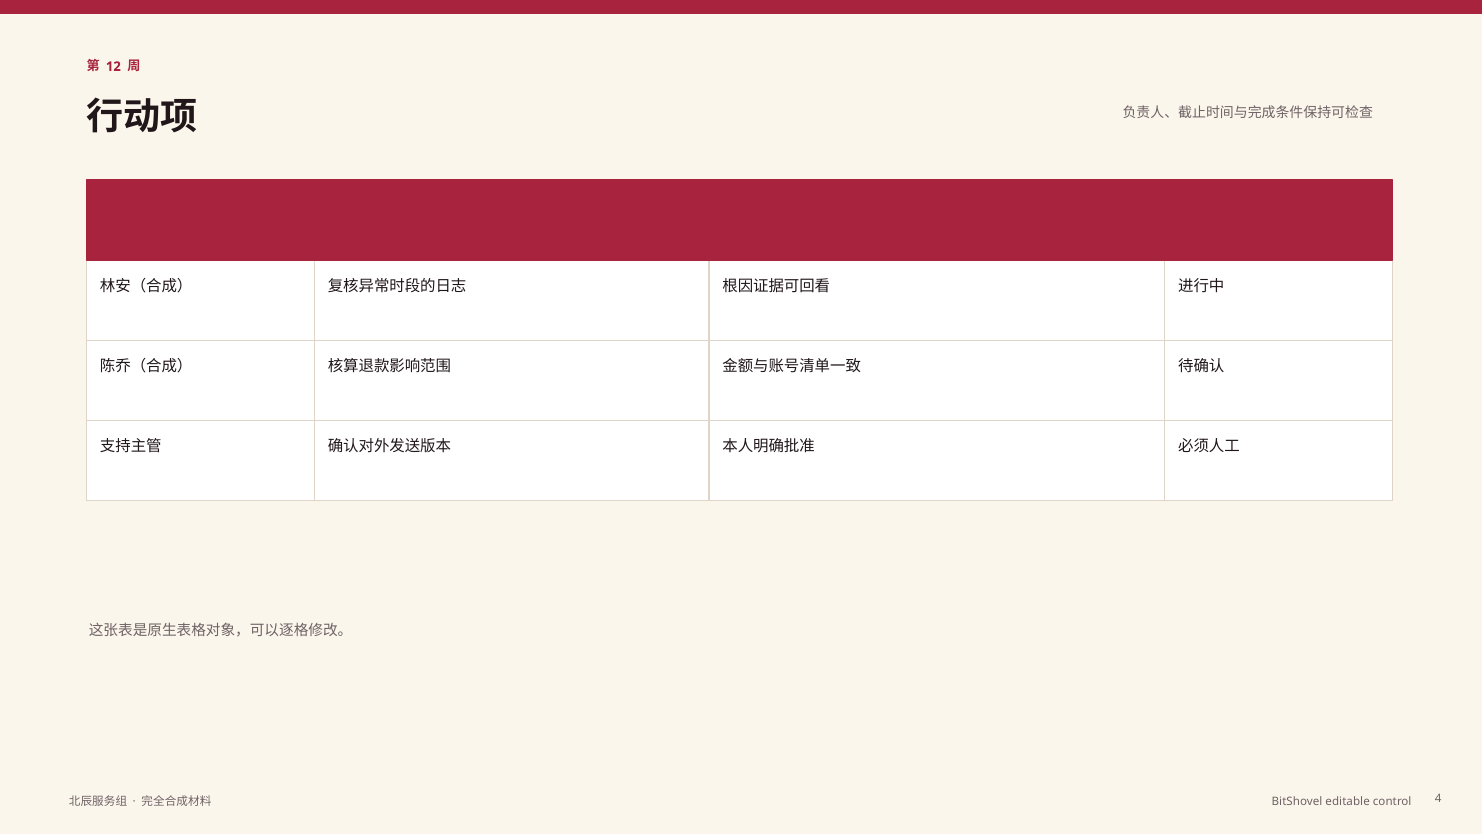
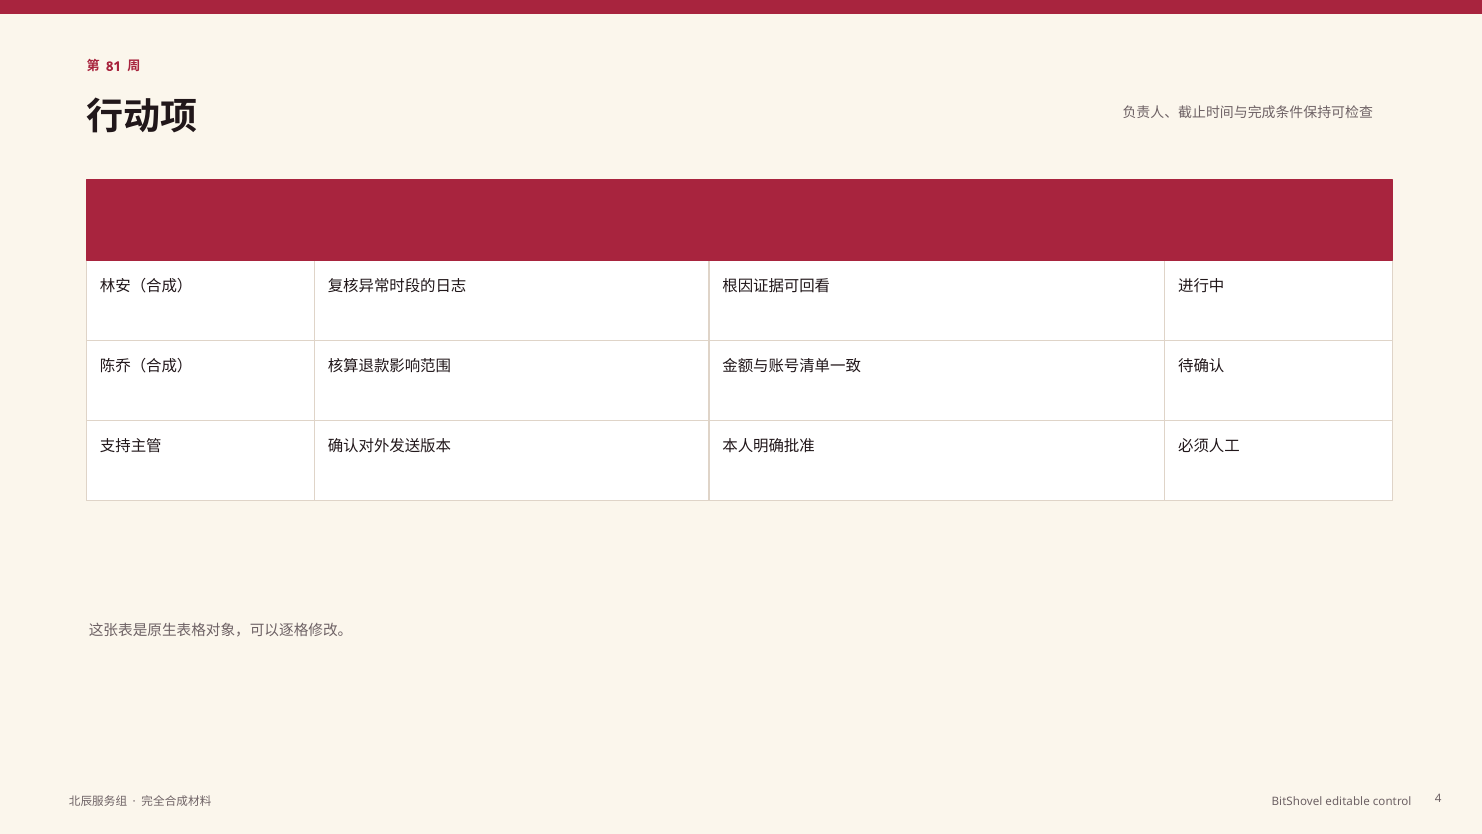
12: 12 -> 81
